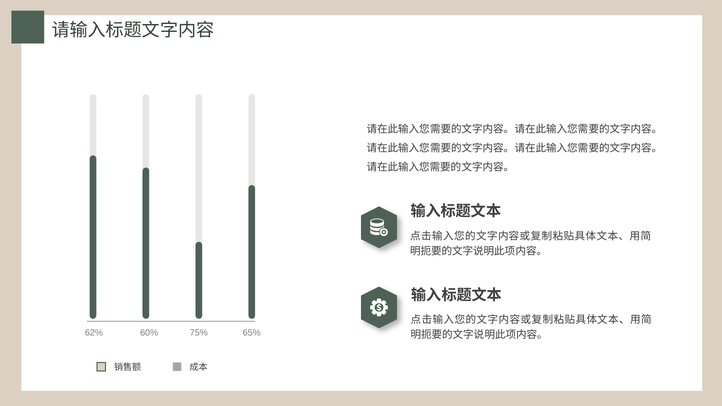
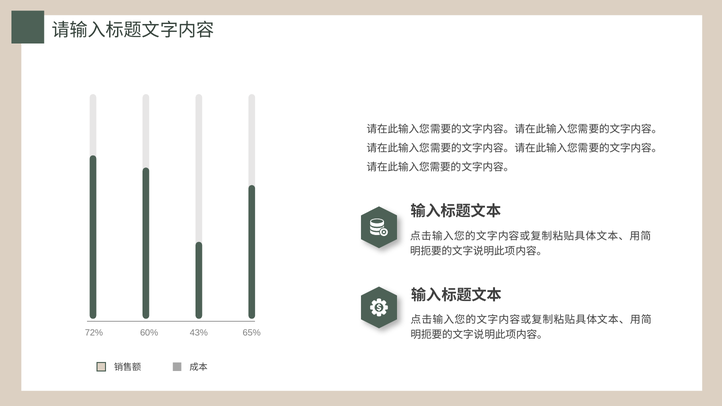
62%: 62% -> 72%
75%: 75% -> 43%
